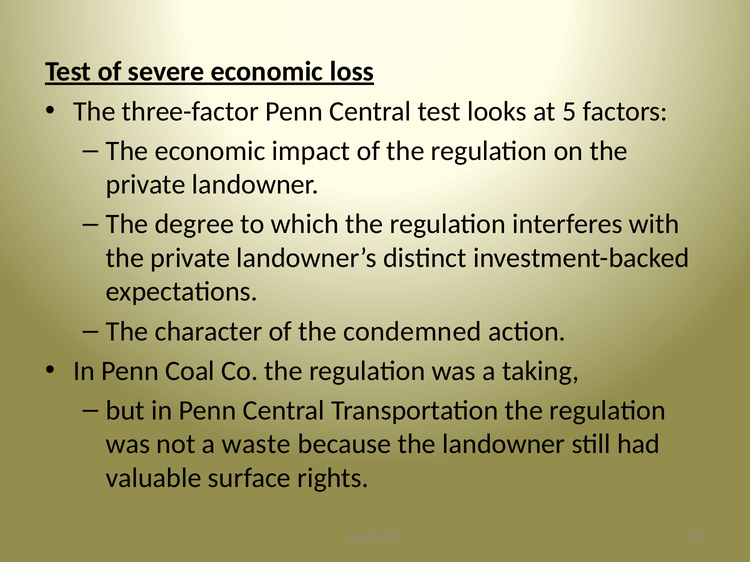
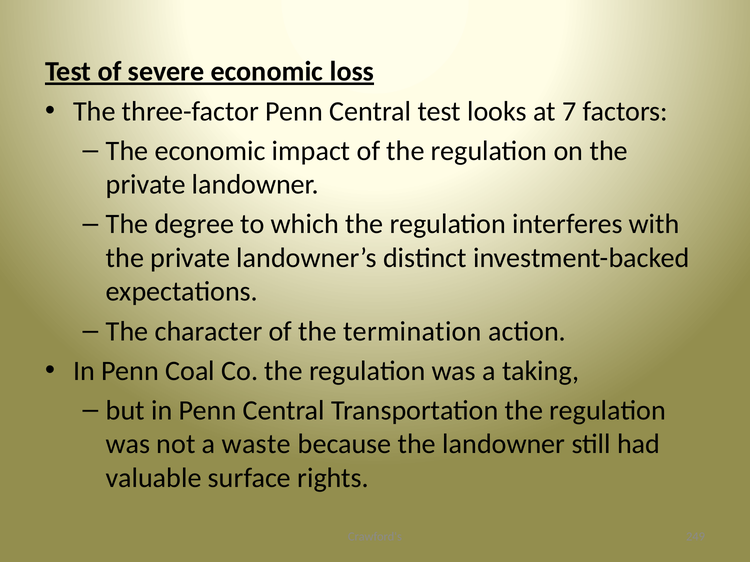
5: 5 -> 7
condemned: condemned -> termination
